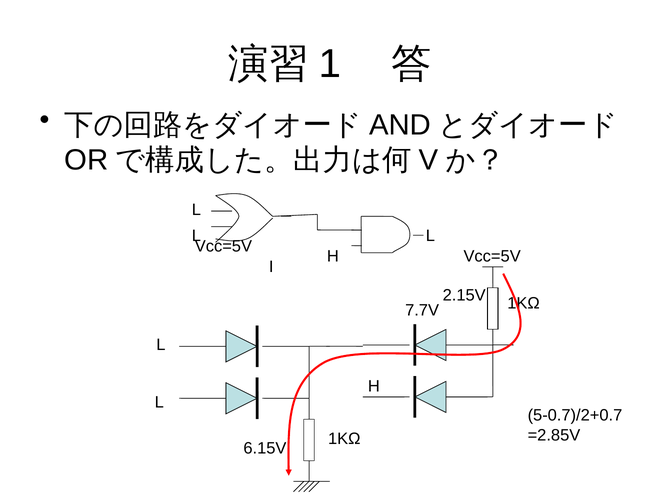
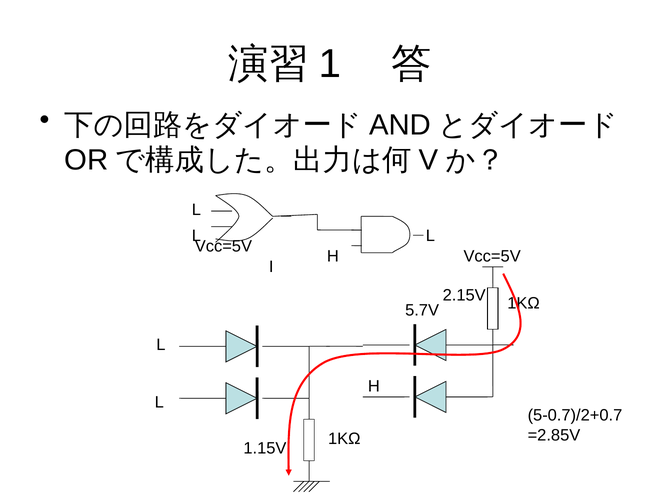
7.7V: 7.7V -> 5.7V
6.15V: 6.15V -> 1.15V
